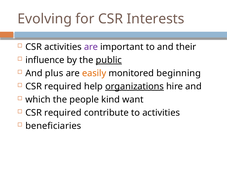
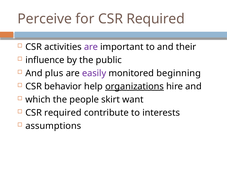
Evolving: Evolving -> Perceive
for CSR Interests: Interests -> Required
public underline: present -> none
easily colour: orange -> purple
required at (63, 87): required -> behavior
kind: kind -> skirt
to activities: activities -> interests
beneficiaries: beneficiaries -> assumptions
